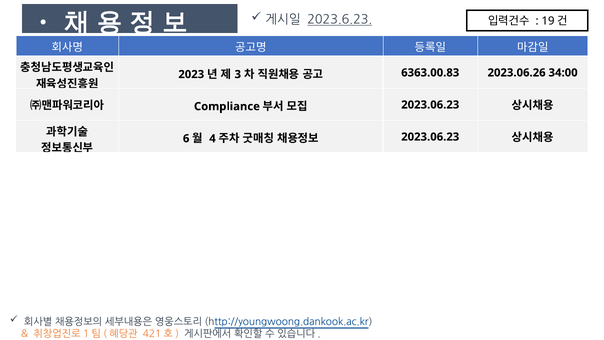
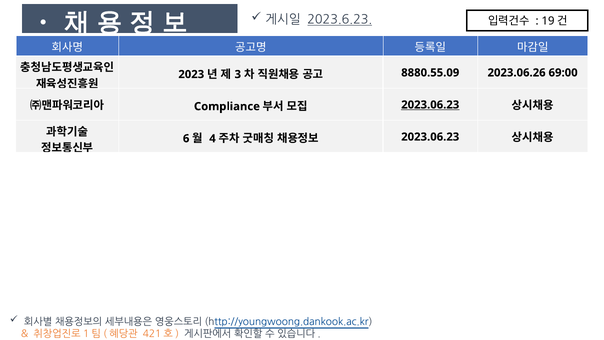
6363.00.83: 6363.00.83 -> 8880.55.09
34:00: 34:00 -> 69:00
2023.06.23 at (430, 105) underline: none -> present
